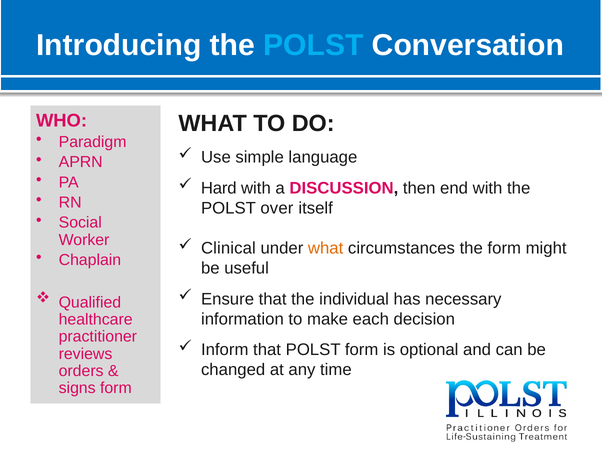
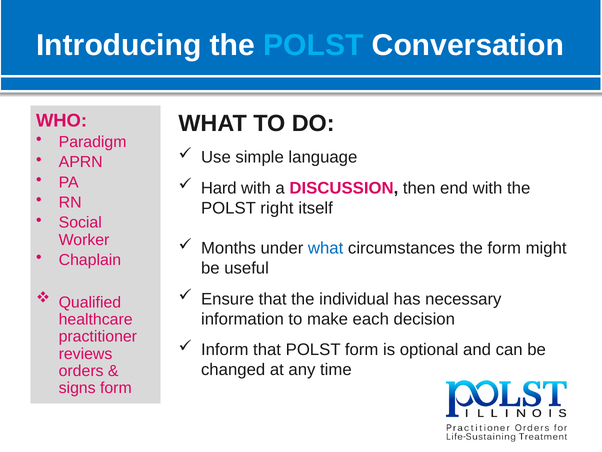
over: over -> right
Clinical: Clinical -> Months
what at (326, 248) colour: orange -> blue
